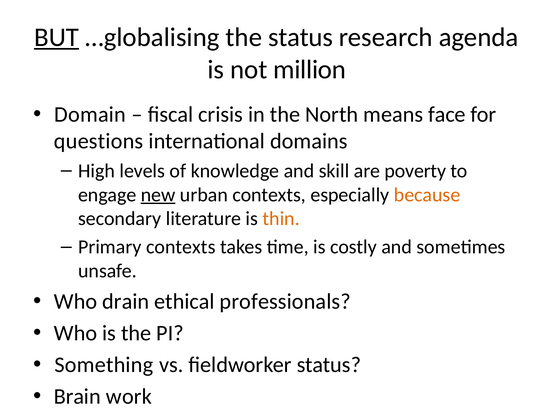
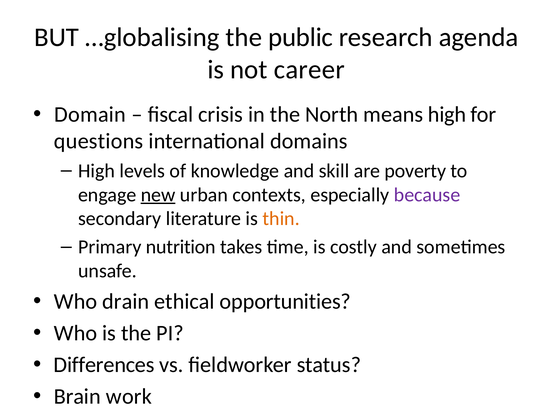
BUT underline: present -> none
the status: status -> public
million: million -> career
means face: face -> high
because colour: orange -> purple
Primary contexts: contexts -> nutrition
professionals: professionals -> opportunities
Something: Something -> Differences
